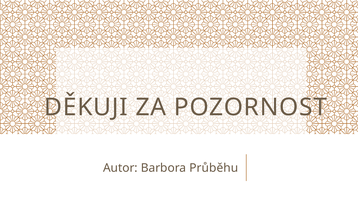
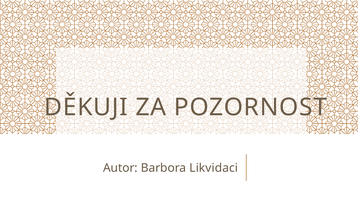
Průběhu: Průběhu -> Likvidaci
